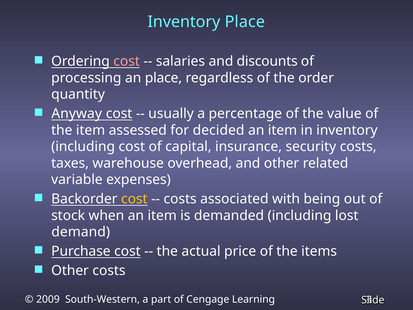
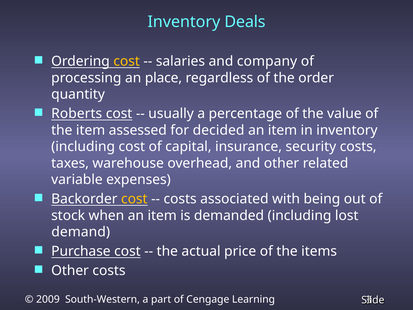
Inventory Place: Place -> Deals
cost at (127, 61) colour: pink -> yellow
discounts: discounts -> company
Anyway: Anyway -> Roberts
